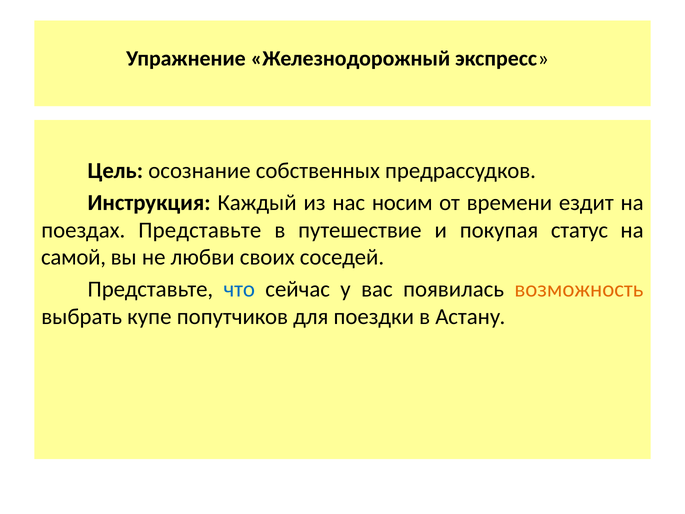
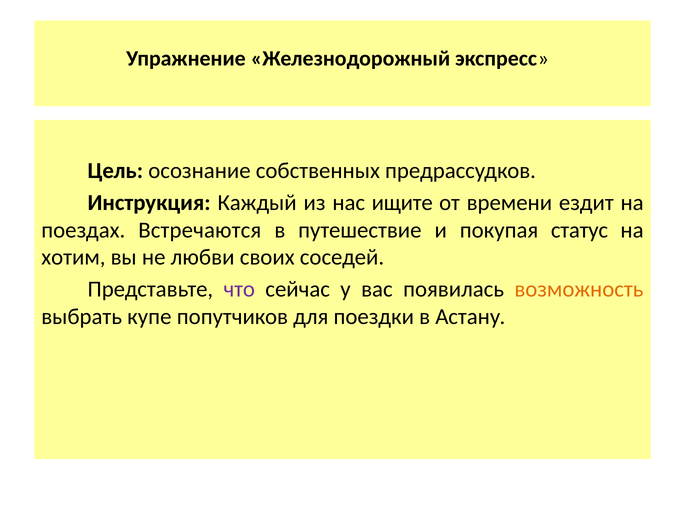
носим: носим -> ищите
поездах Представьте: Представьте -> Встречаются
самой: самой -> хотим
что colour: blue -> purple
